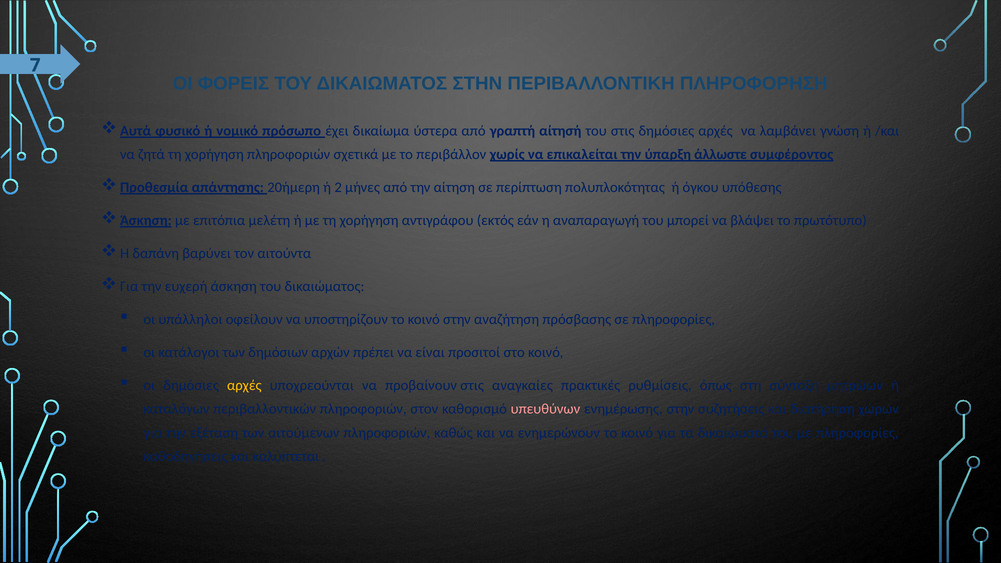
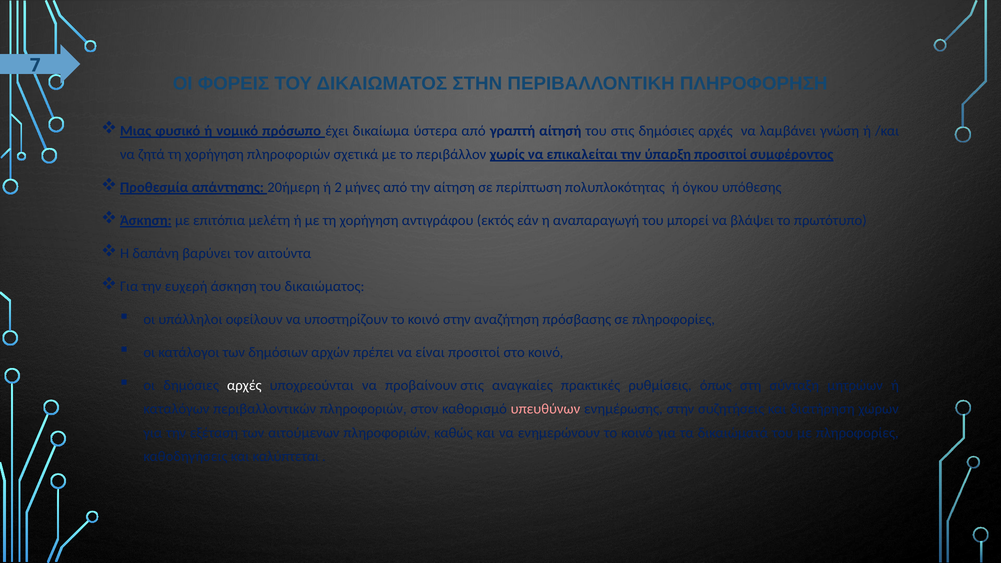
Αυτά: Αυτά -> Μιας
ύπαρξη άλλωστε: άλλωστε -> προσιτοί
αρχές at (244, 386) colour: yellow -> white
